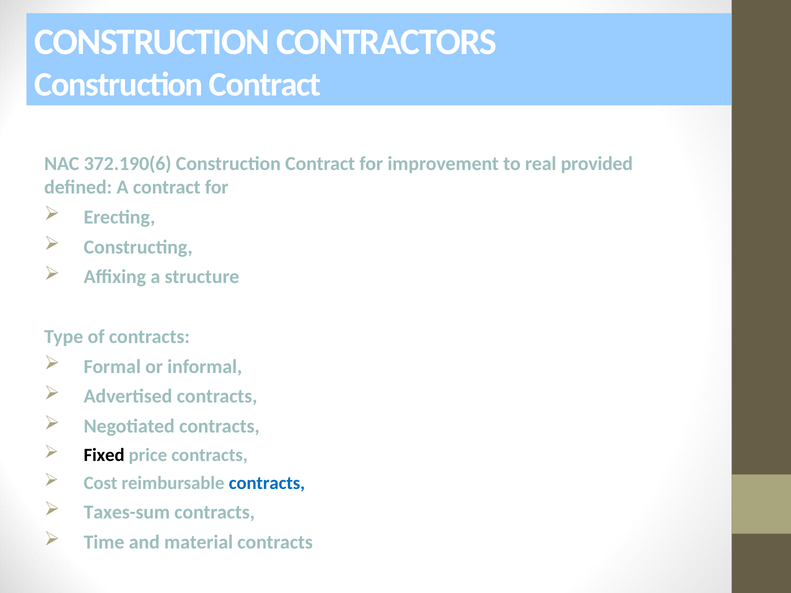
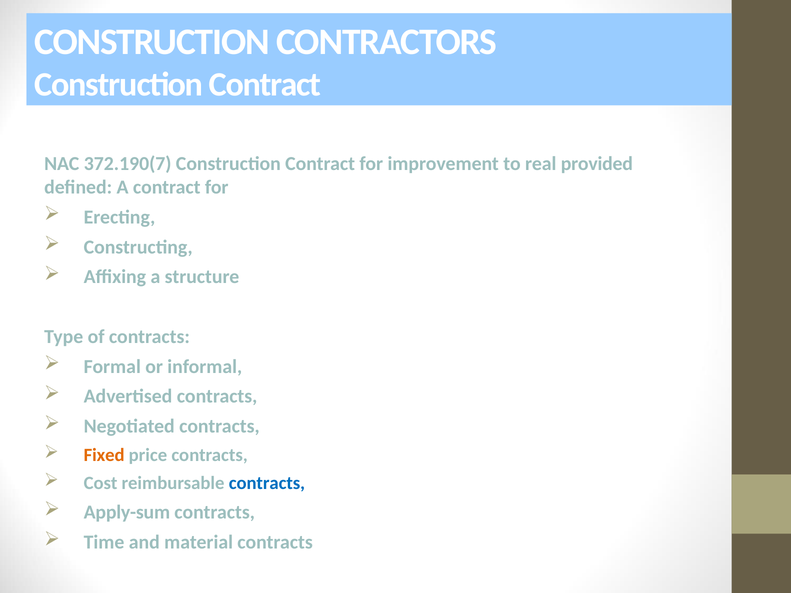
372.190(6: 372.190(6 -> 372.190(7
Fixed colour: black -> orange
Taxes-sum: Taxes-sum -> Apply-sum
